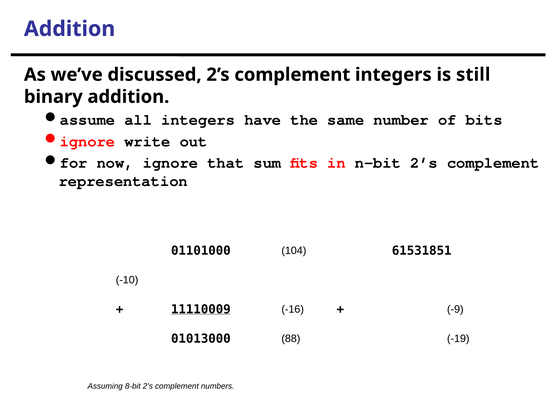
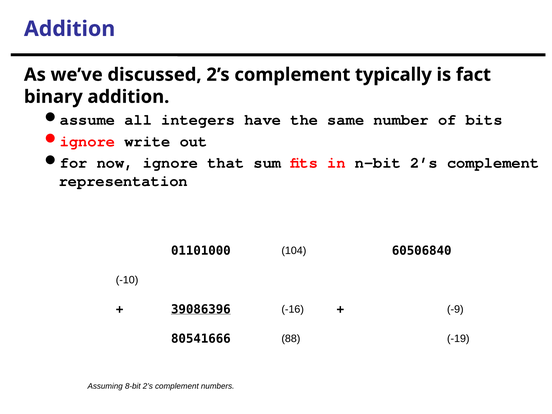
complement integers: integers -> typically
still: still -> fact
61531851: 61531851 -> 60506840
11110009: 11110009 -> 39086396
01013000: 01013000 -> 80541666
